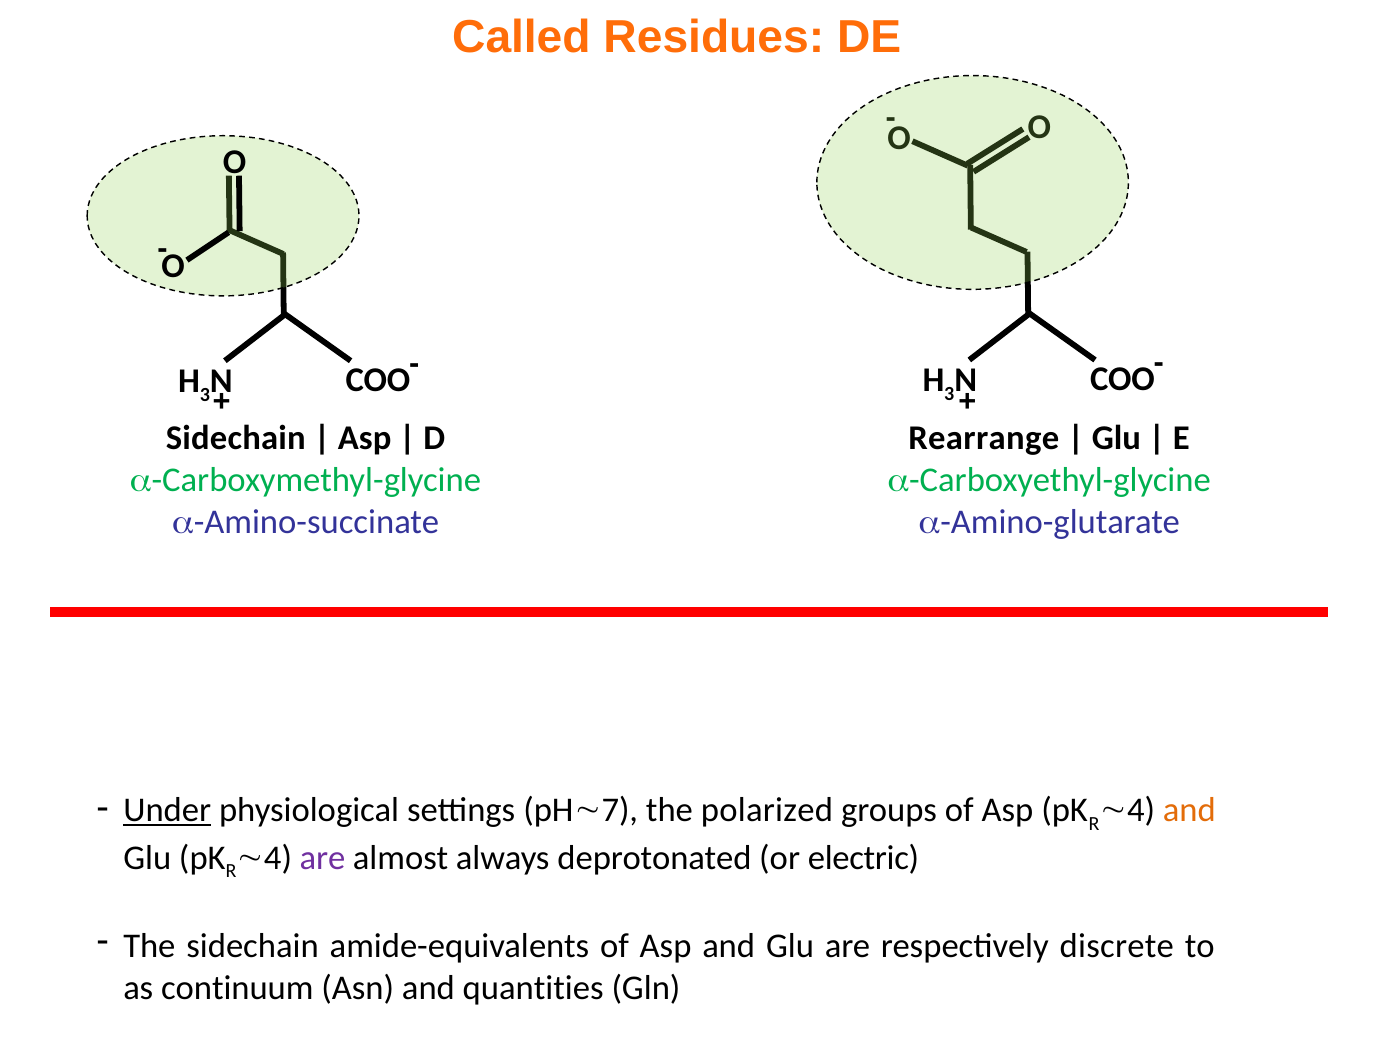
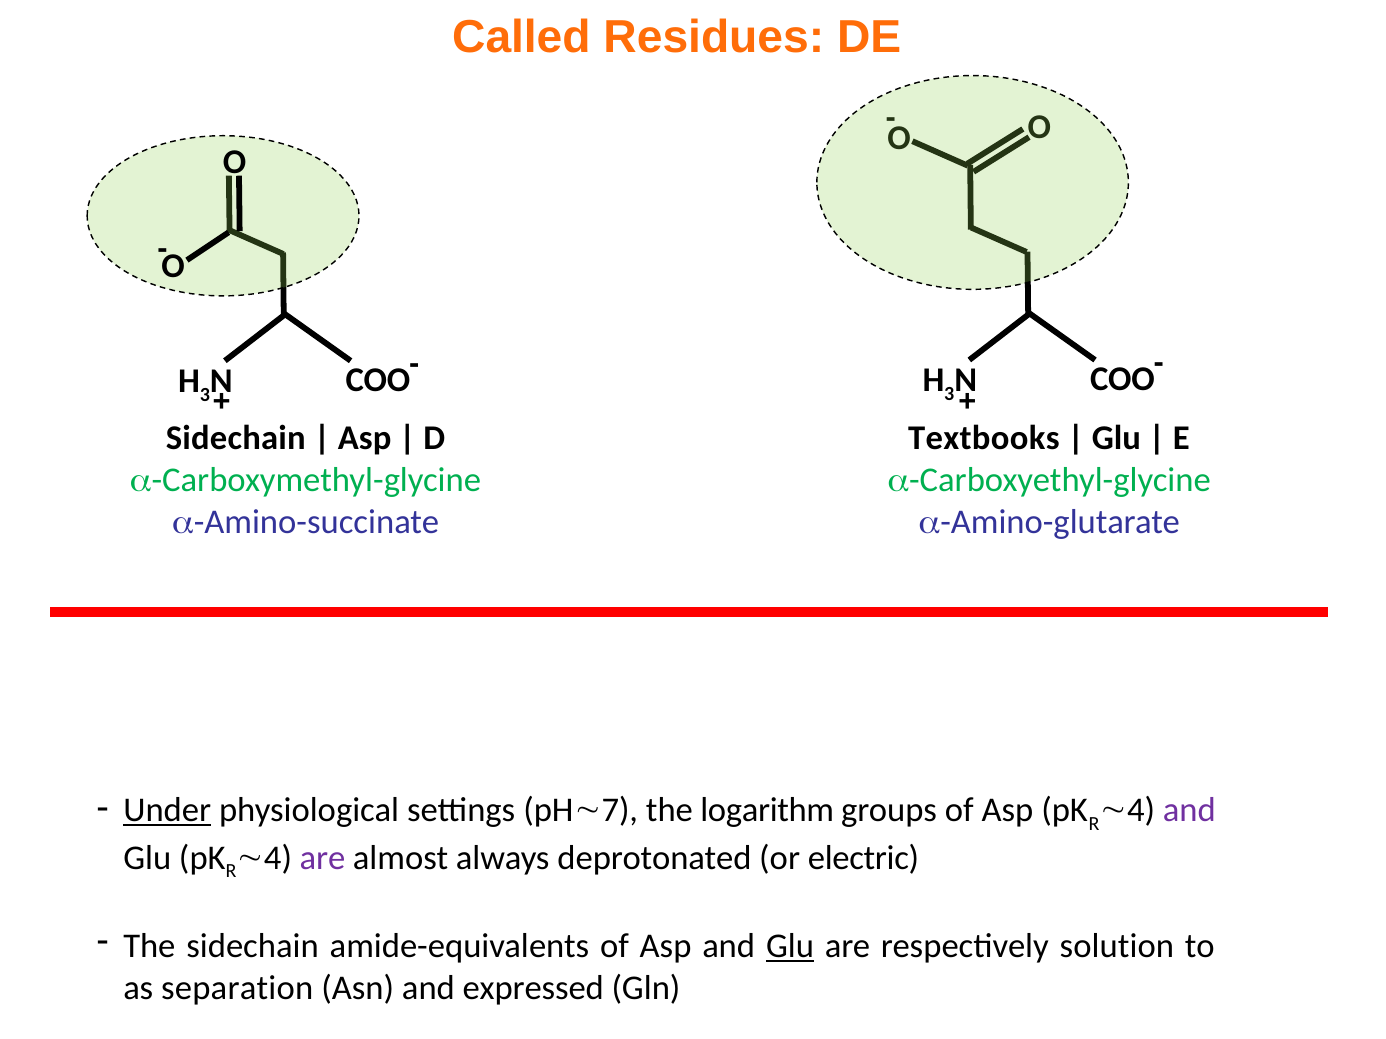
Rearrange: Rearrange -> Textbooks
polarized: polarized -> logarithm
and at (1189, 811) colour: orange -> purple
Glu at (790, 947) underline: none -> present
discrete: discrete -> solution
continuum: continuum -> separation
quantities: quantities -> expressed
